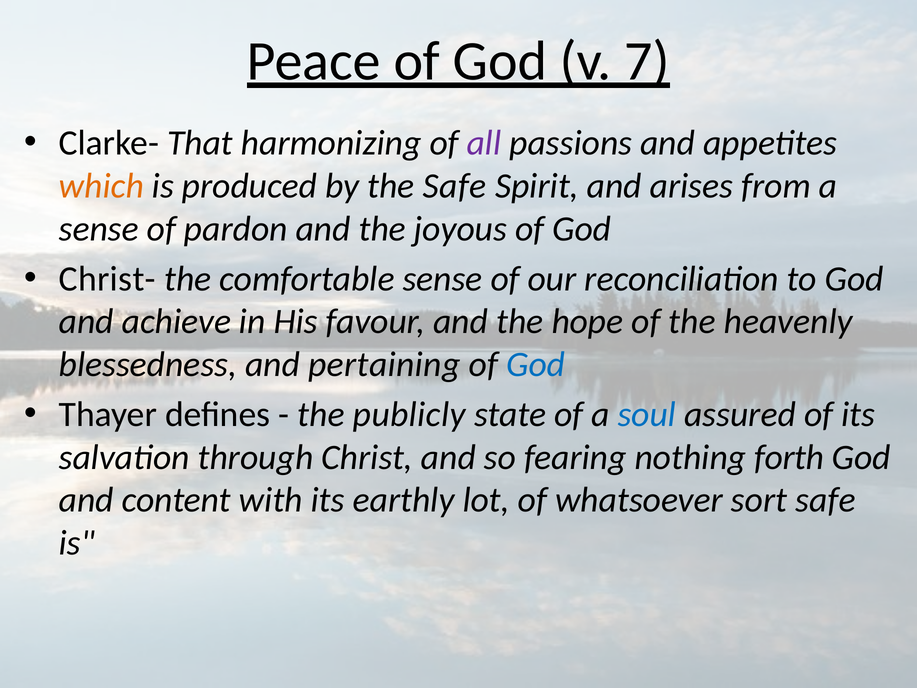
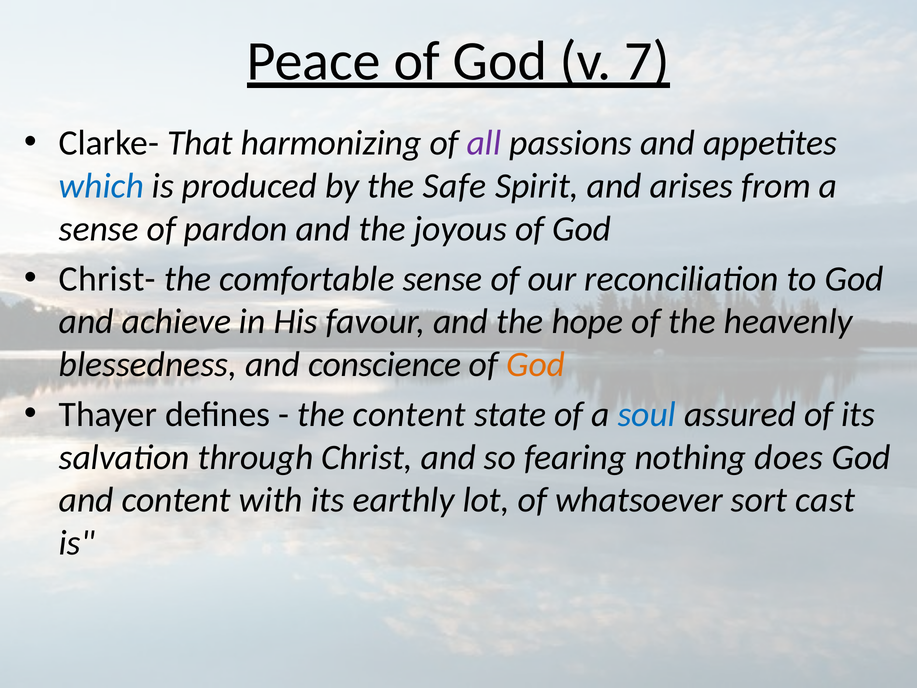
which colour: orange -> blue
pertaining: pertaining -> conscience
God at (536, 364) colour: blue -> orange
the publicly: publicly -> content
forth: forth -> does
sort safe: safe -> cast
